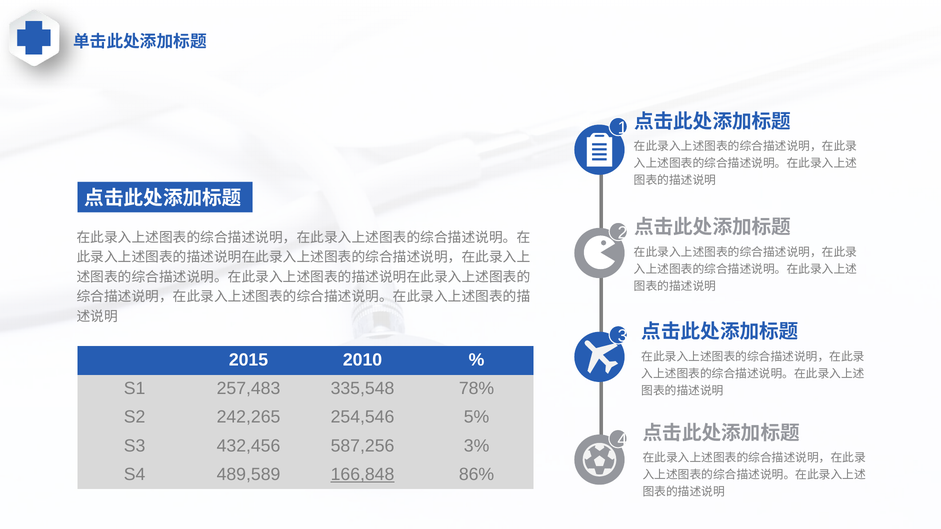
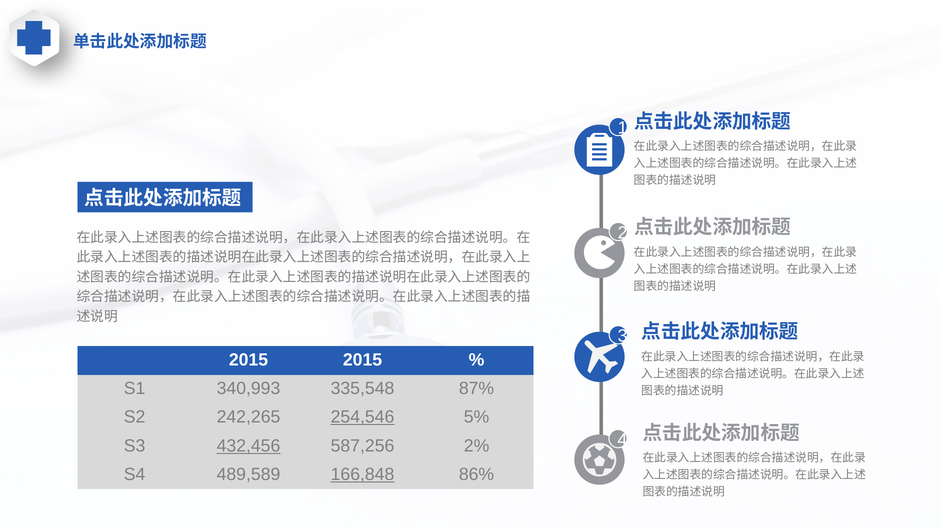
2015 2010: 2010 -> 2015
257,483: 257,483 -> 340,993
78%: 78% -> 87%
254,546 underline: none -> present
432,456 underline: none -> present
3%: 3% -> 2%
